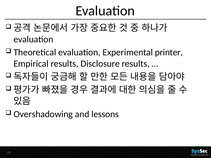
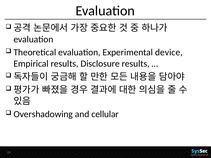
printer: printer -> device
lessons: lessons -> cellular
